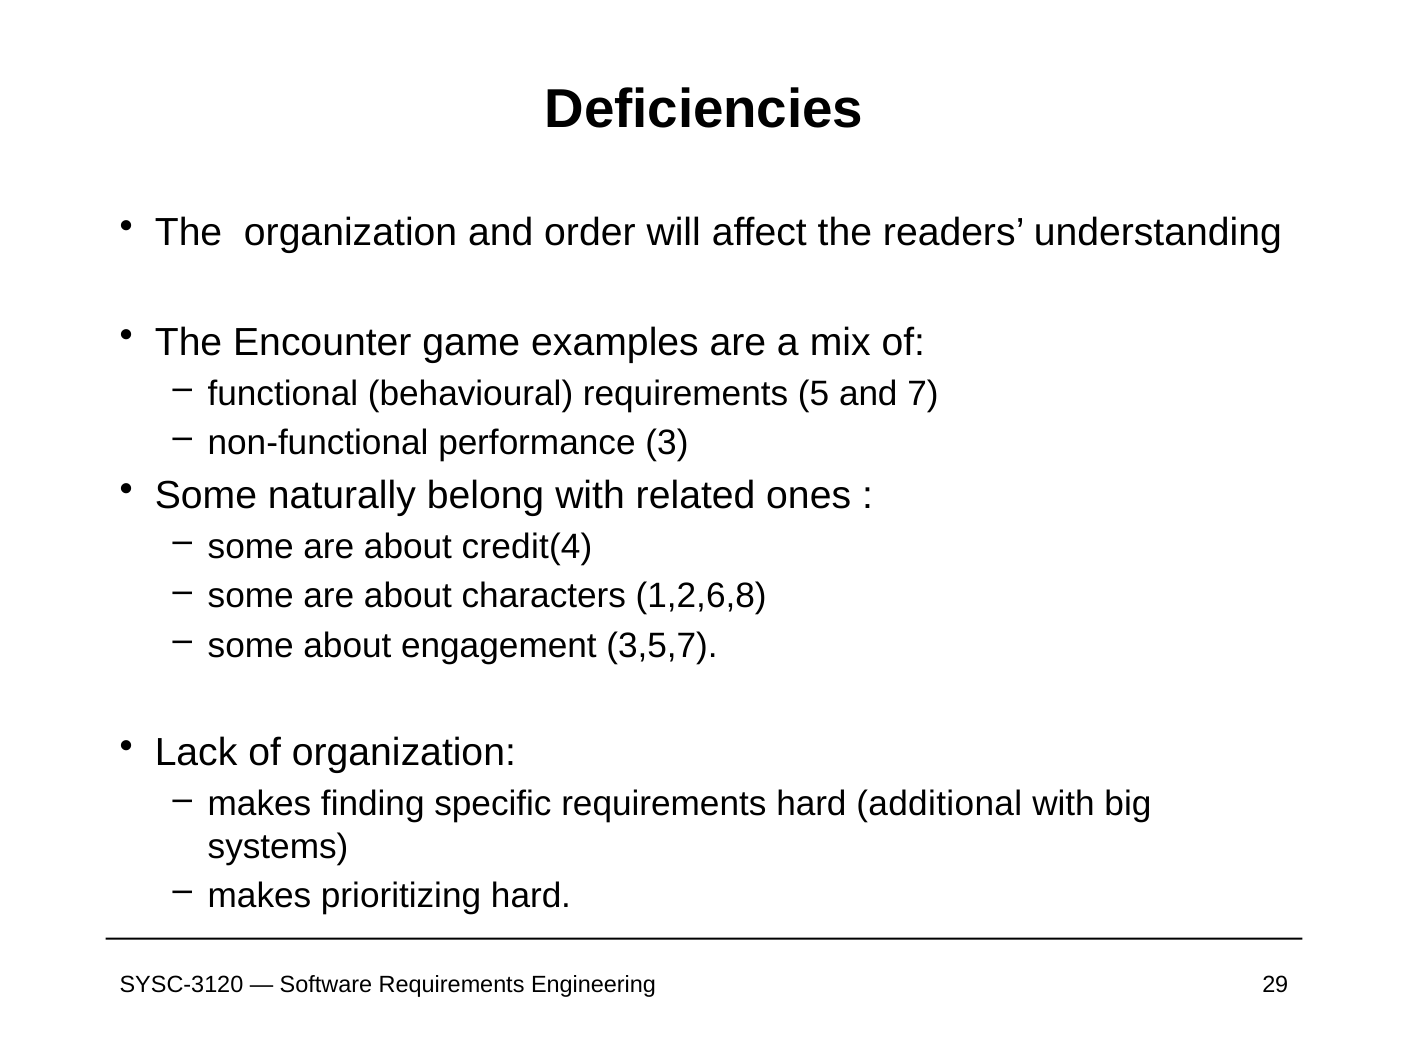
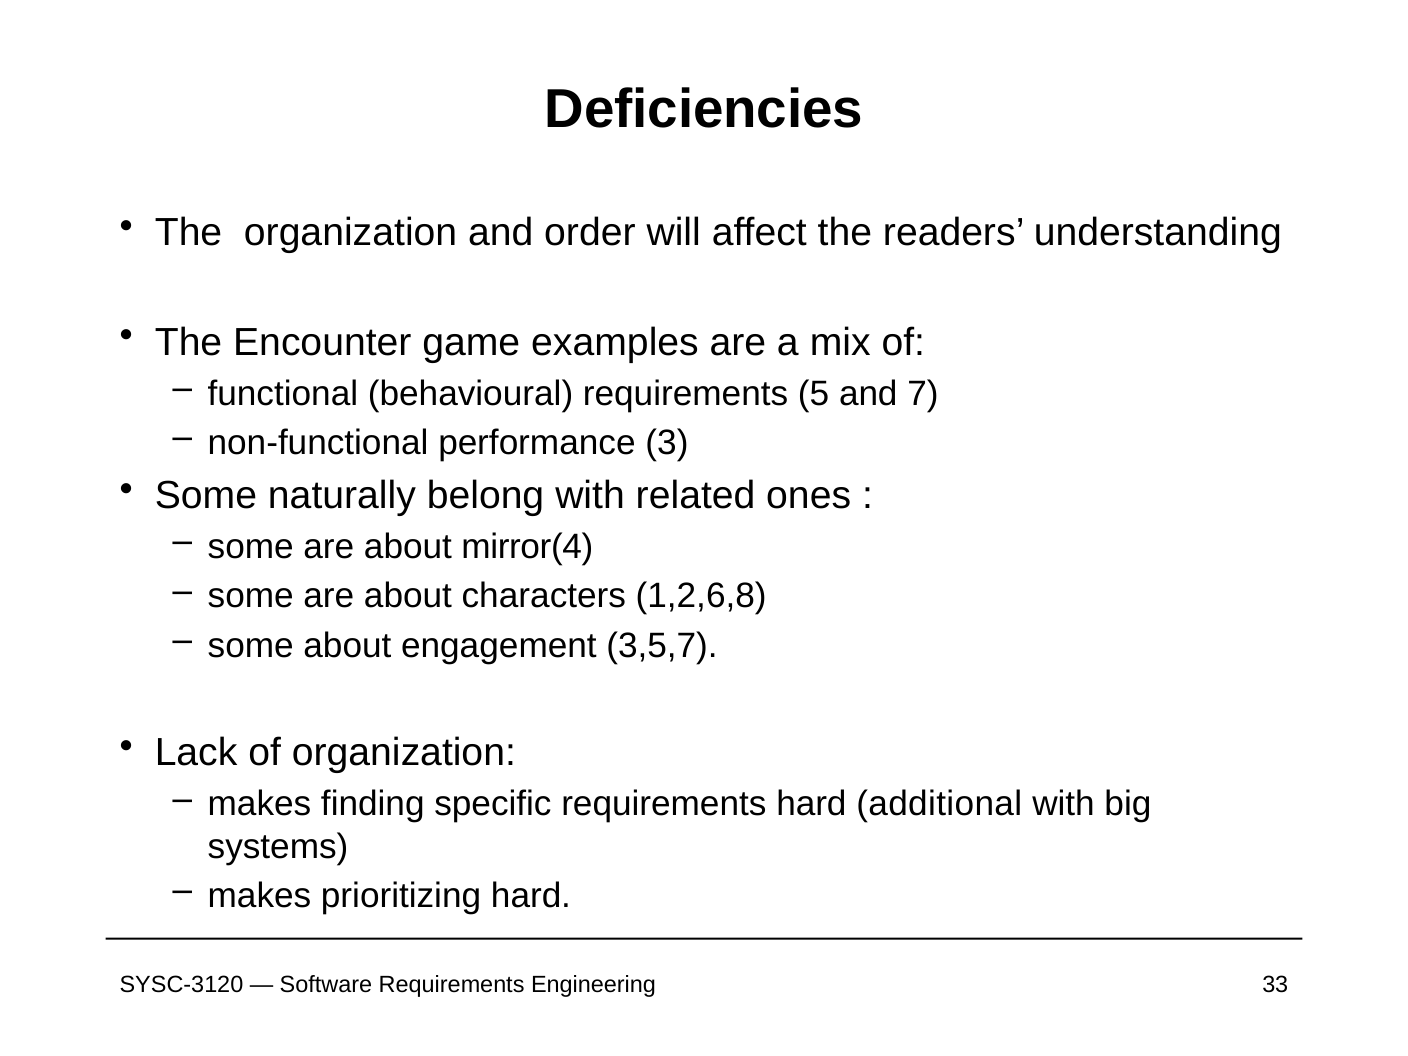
credit(4: credit(4 -> mirror(4
29: 29 -> 33
